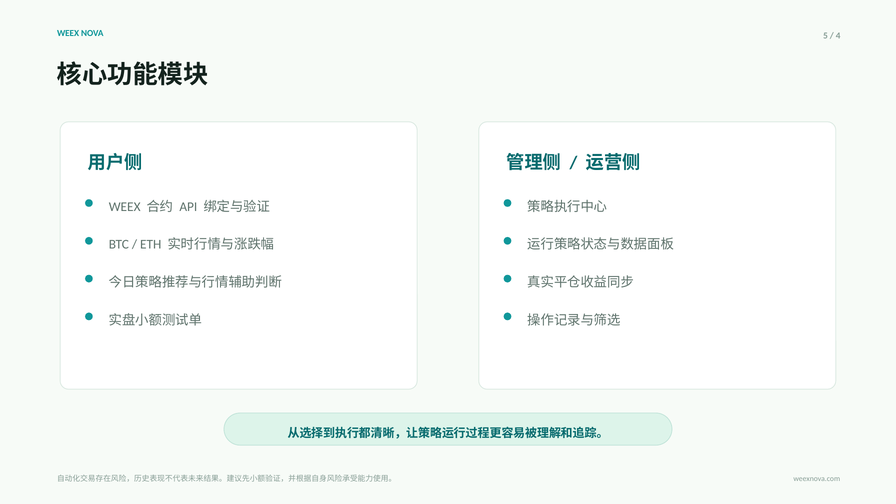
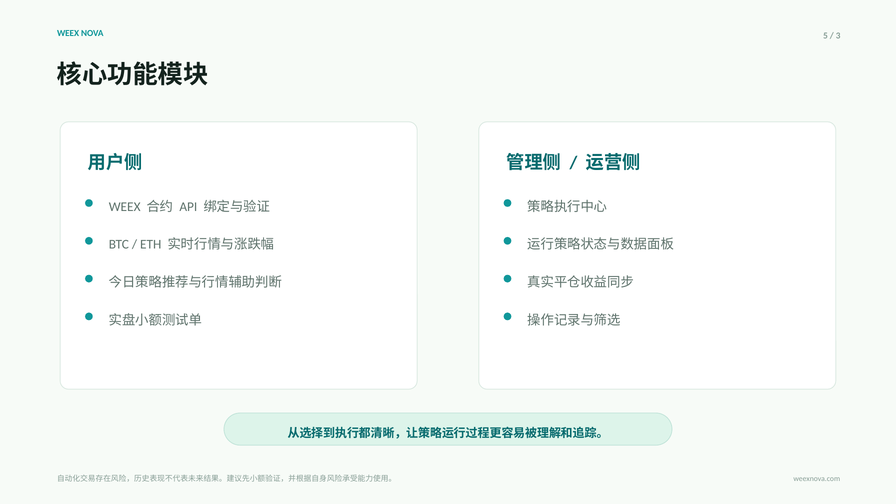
4: 4 -> 3
